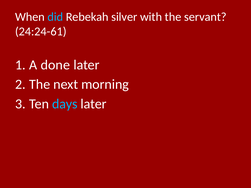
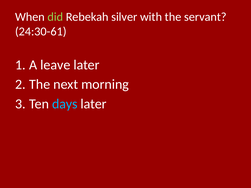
did colour: light blue -> light green
24:24-61: 24:24-61 -> 24:30-61
done: done -> leave
